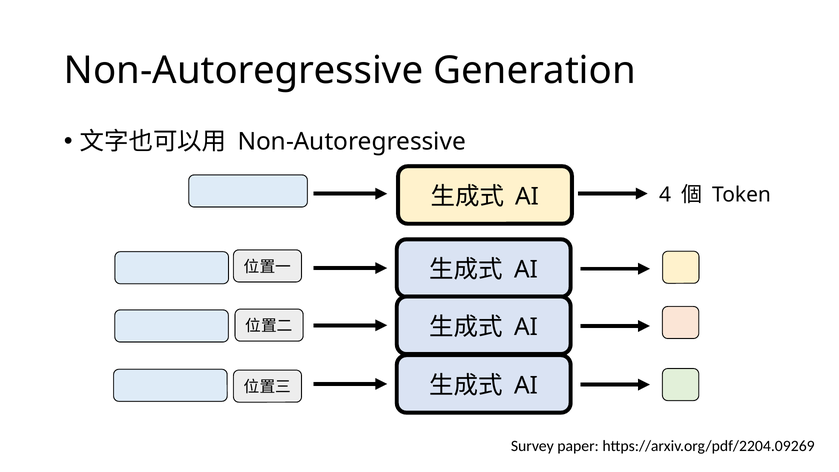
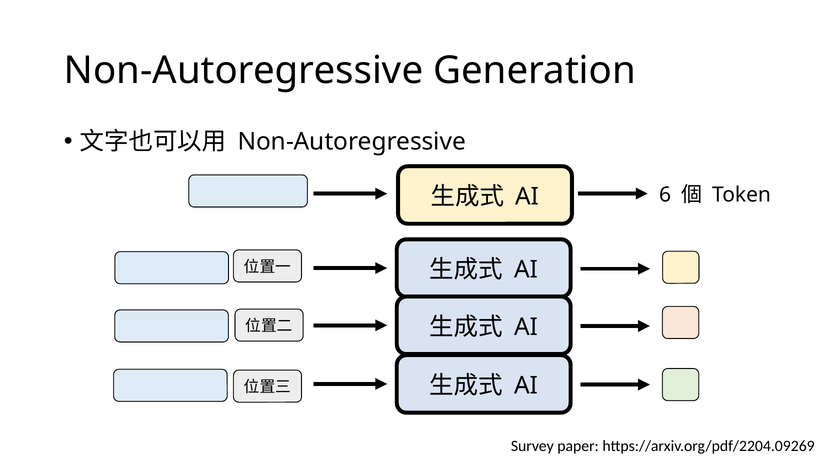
4: 4 -> 6
